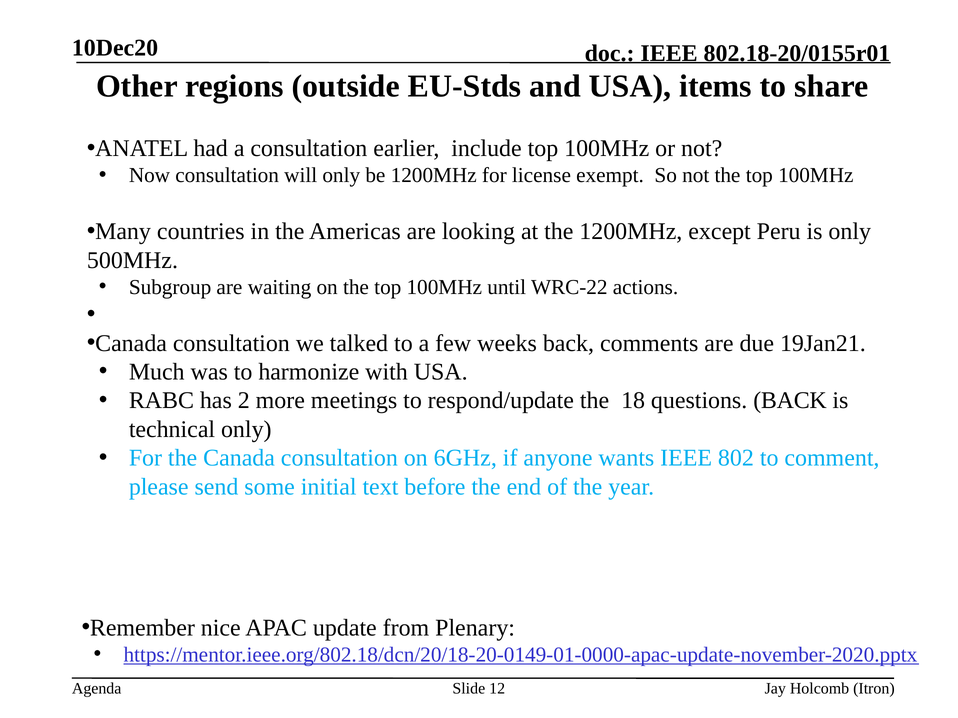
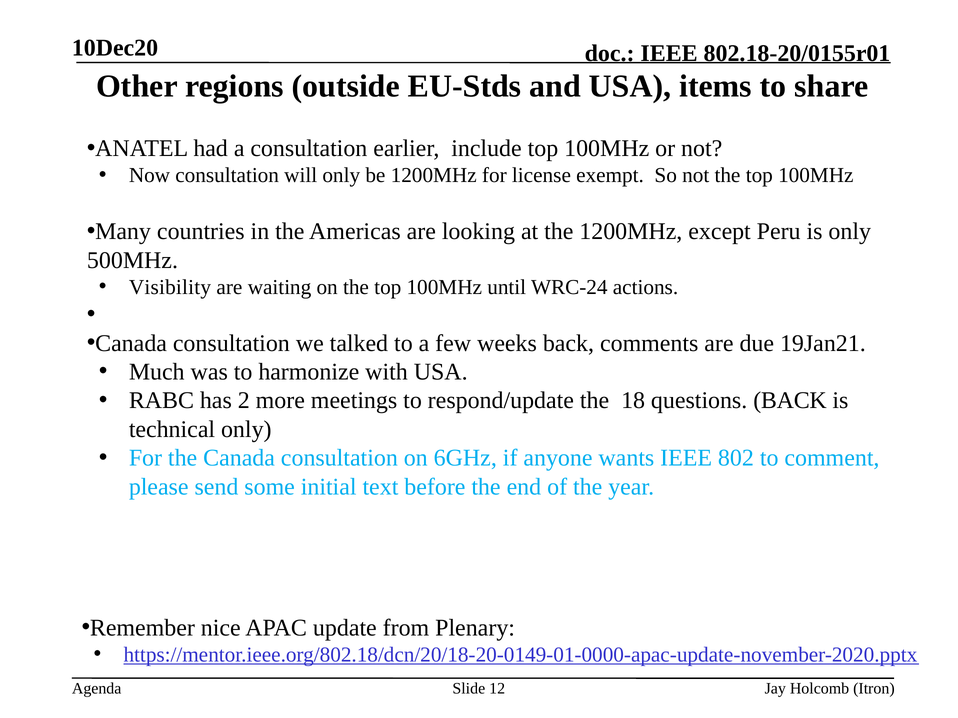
Subgroup: Subgroup -> Visibility
WRC-22: WRC-22 -> WRC-24
